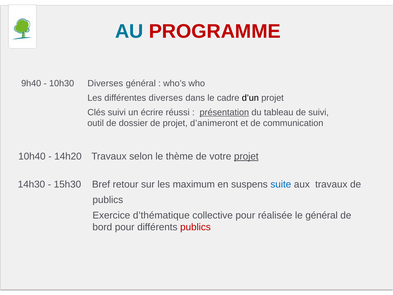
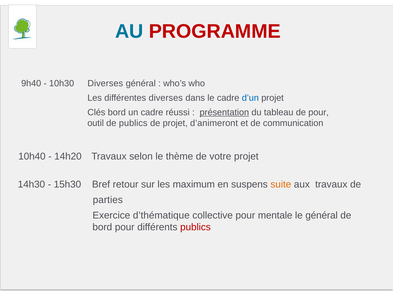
d’un colour: black -> blue
Clés suivi: suivi -> bord
un écrire: écrire -> cadre
de suivi: suivi -> pour
de dossier: dossier -> publics
projet at (246, 156) underline: present -> none
suite colour: blue -> orange
publics at (108, 200): publics -> parties
réalisée: réalisée -> mentale
